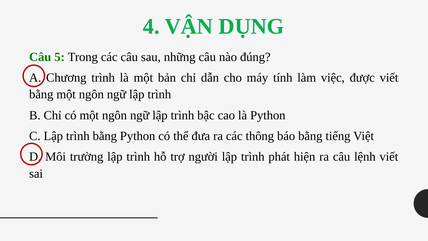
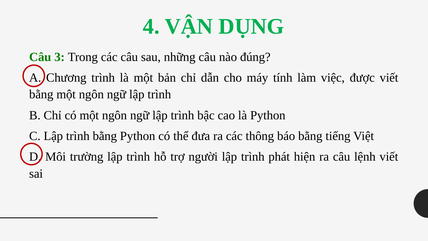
5: 5 -> 3
